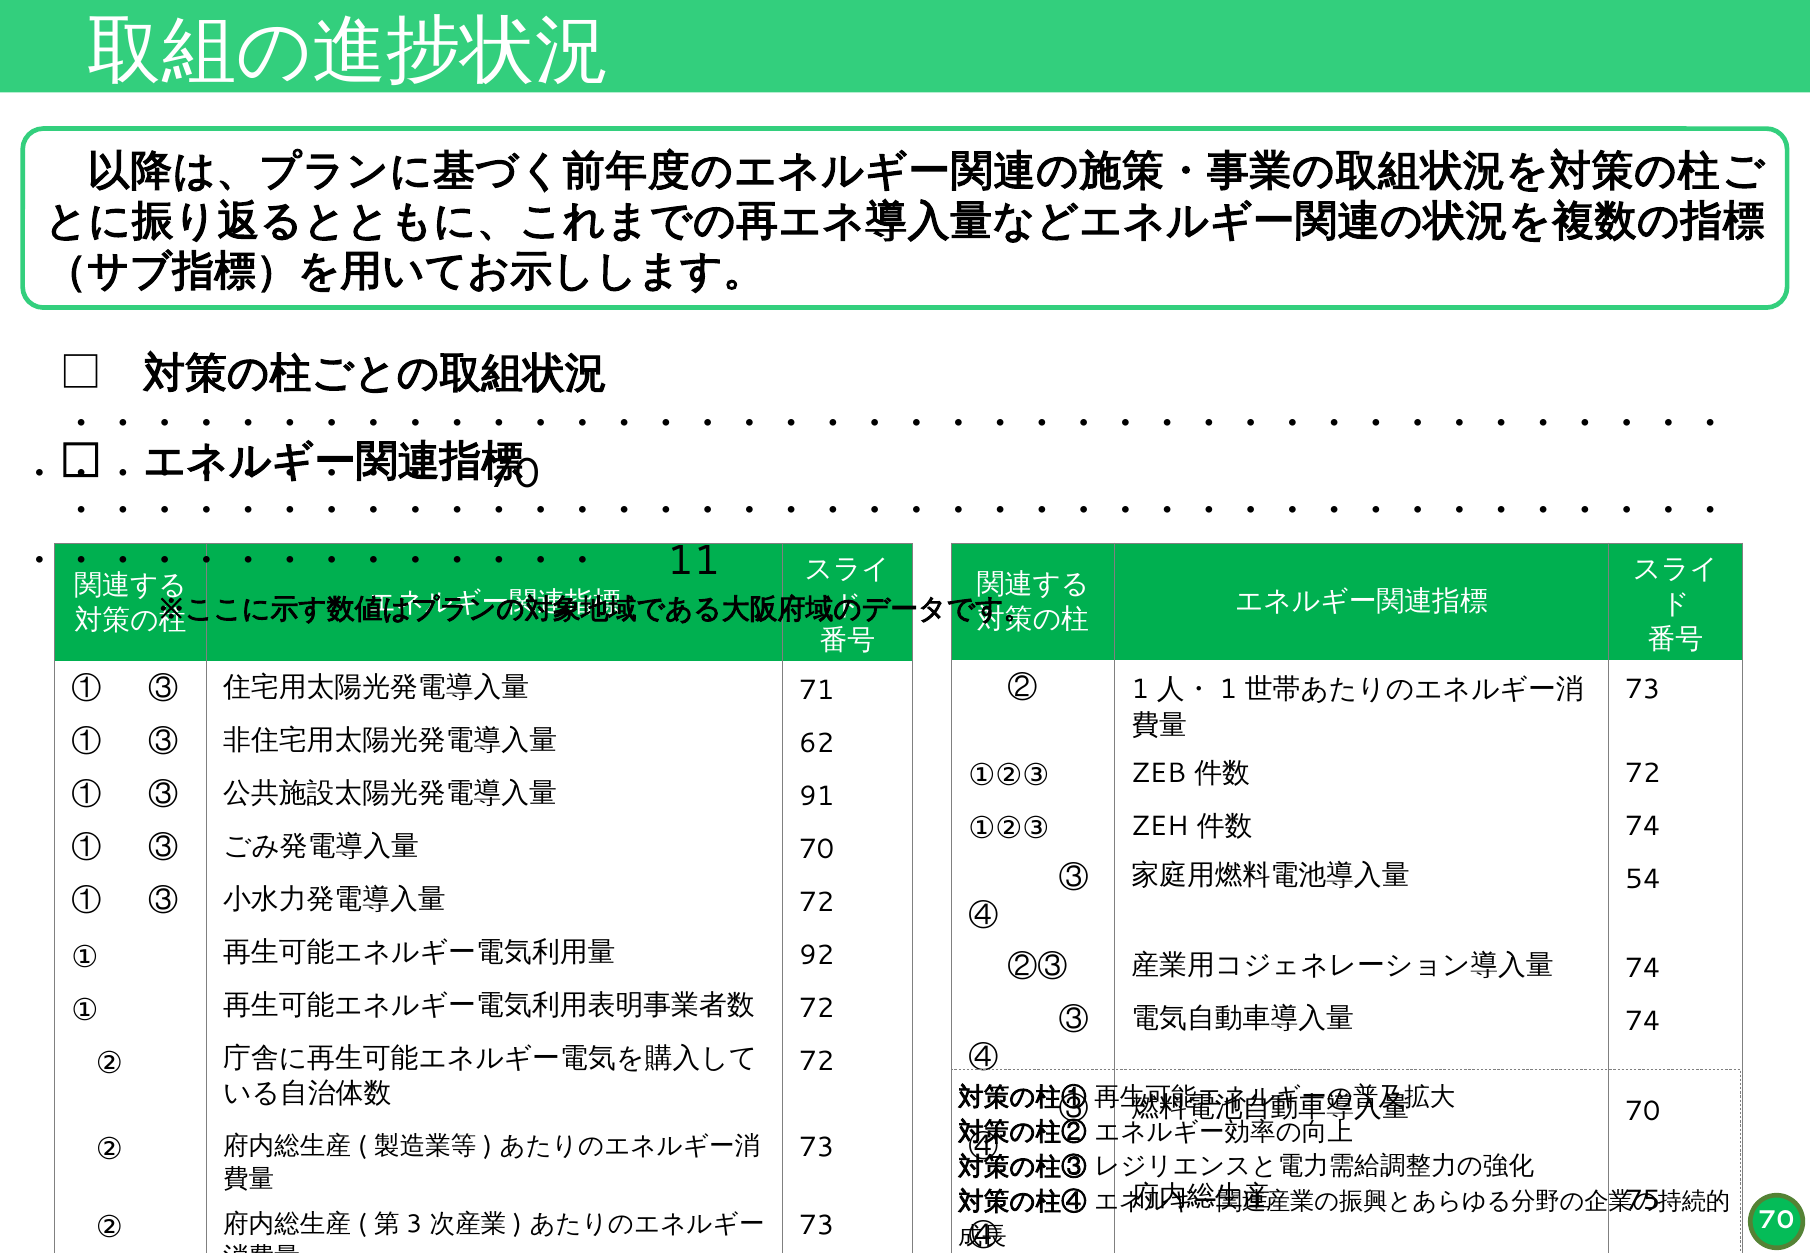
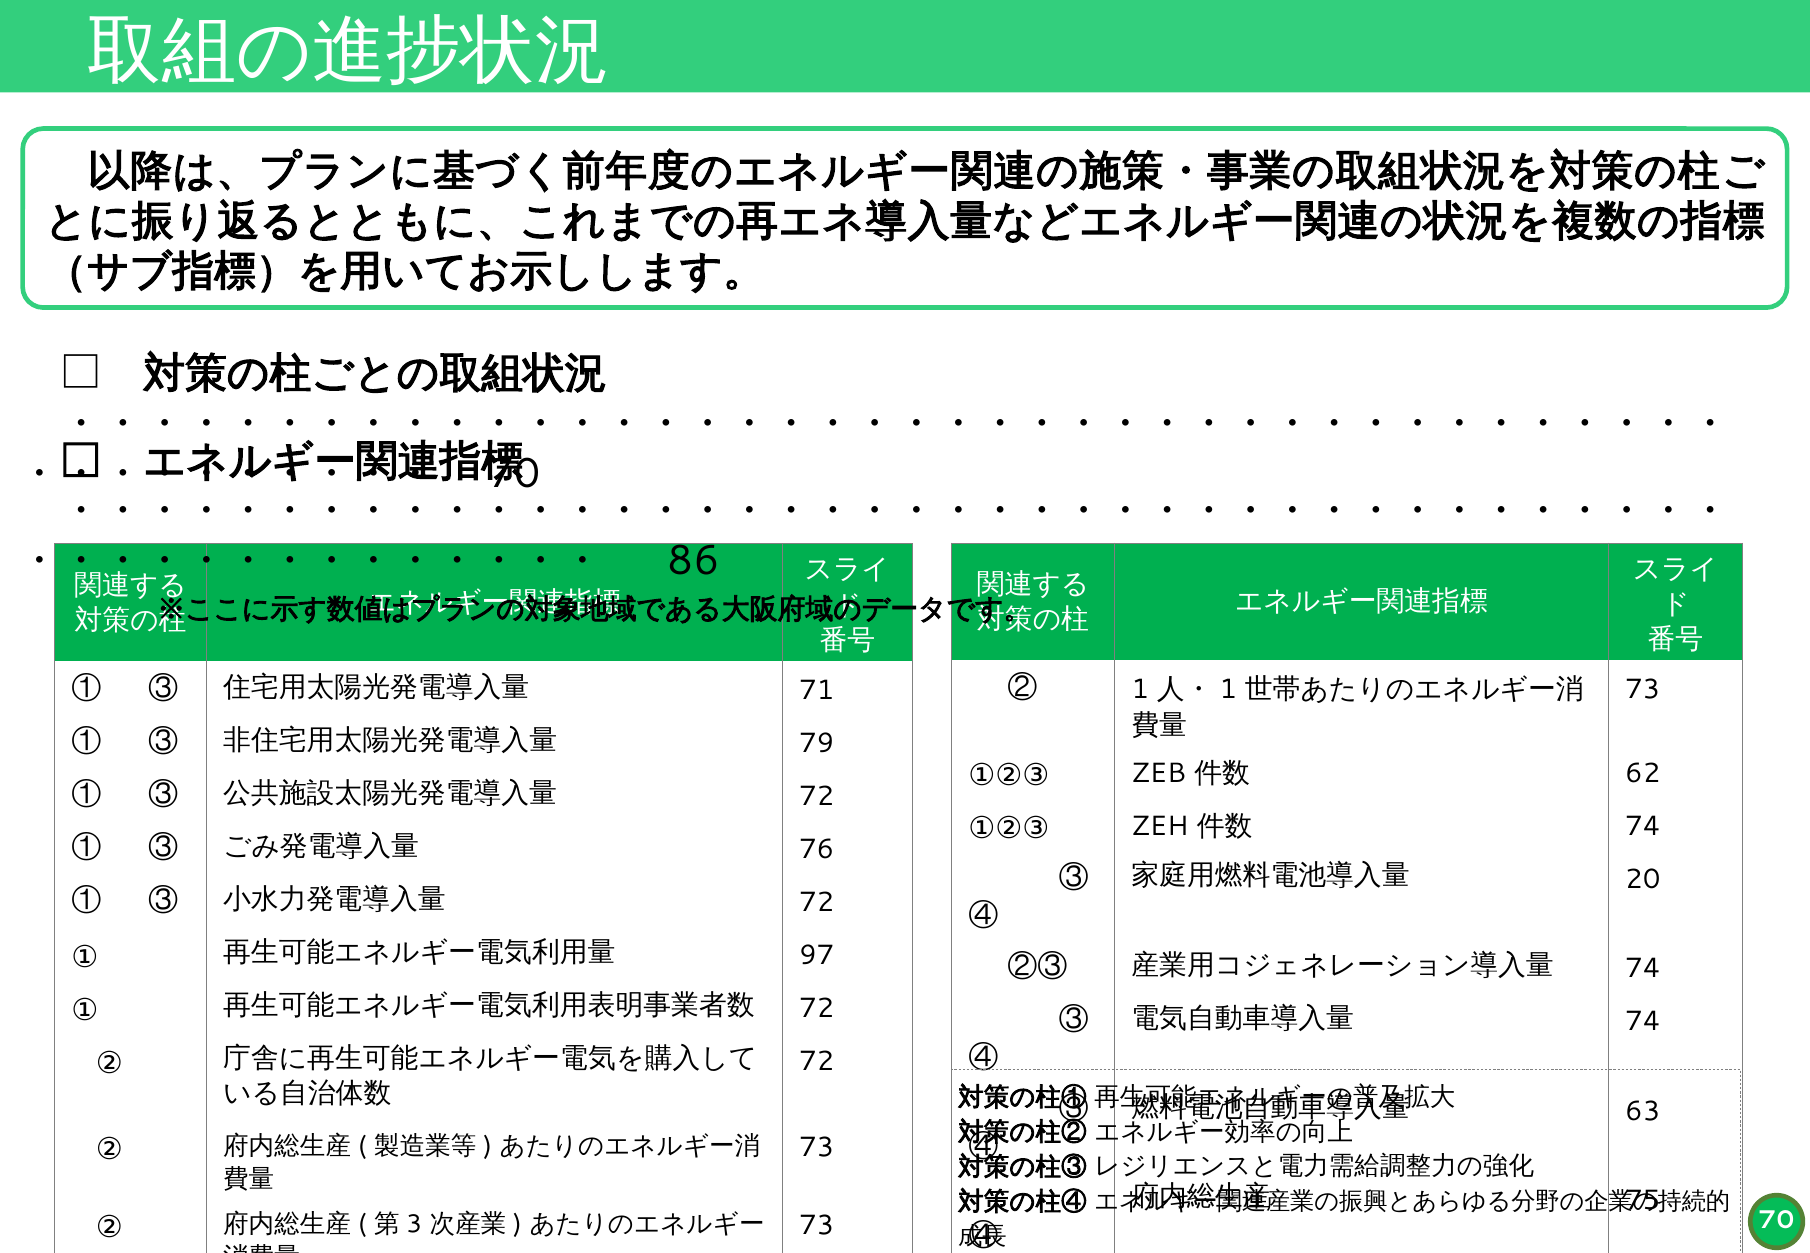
11: 11 -> 86
62: 62 -> 79
72 at (1643, 773): 72 -> 62
91 at (817, 797): 91 -> 72
70 at (817, 850): 70 -> 76
54: 54 -> 20
92: 92 -> 97
70 at (1643, 1111): 70 -> 63
